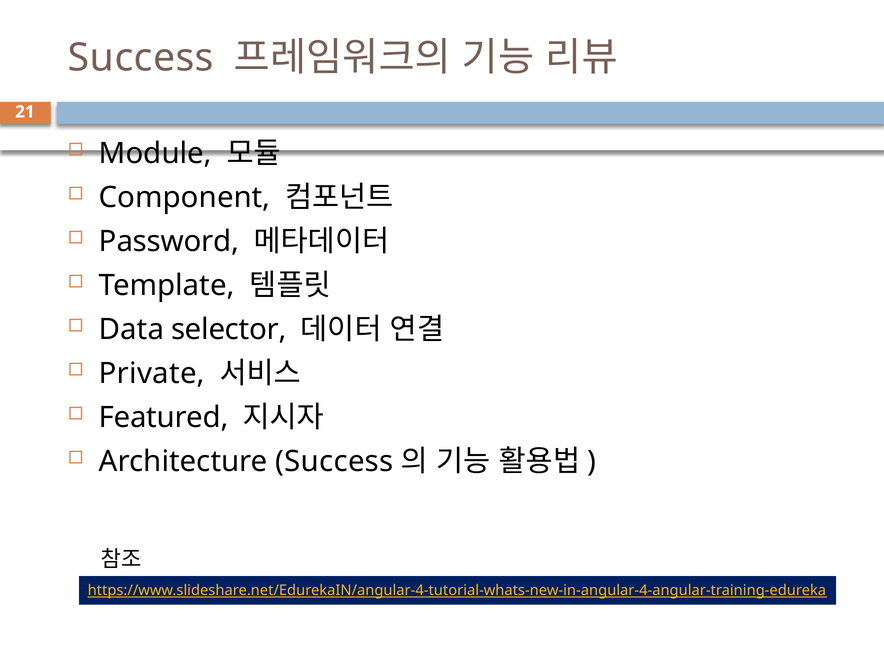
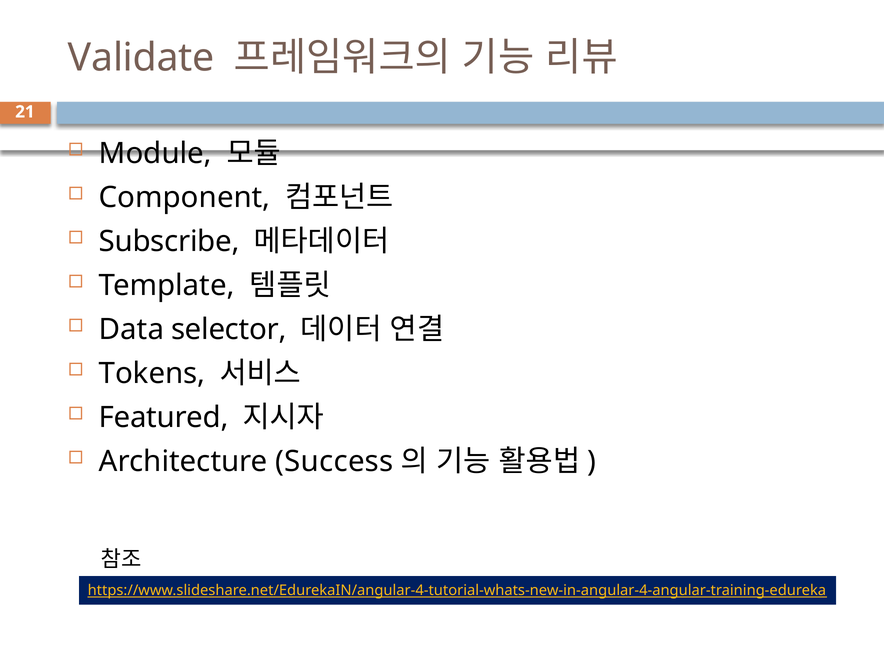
Success at (141, 58): Success -> Validate
Password: Password -> Subscribe
Private: Private -> Tokens
